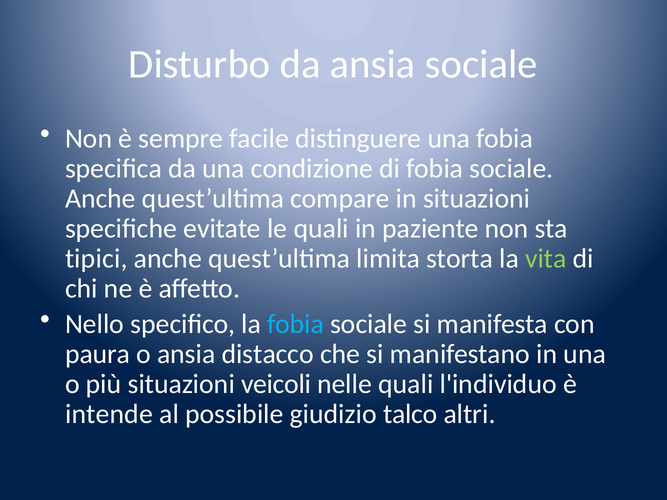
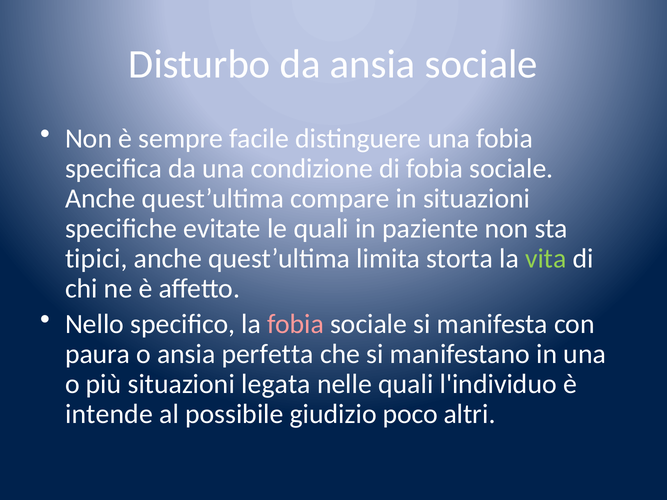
fobia at (296, 324) colour: light blue -> pink
distacco: distacco -> perfetta
veicoli: veicoli -> legata
talco: talco -> poco
